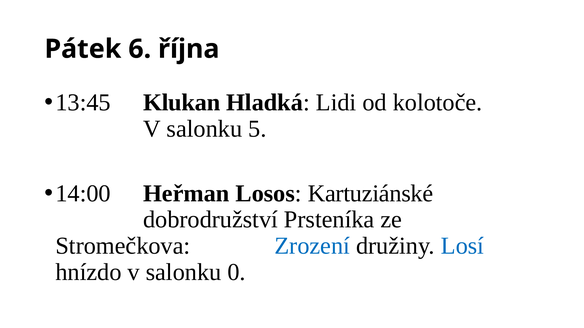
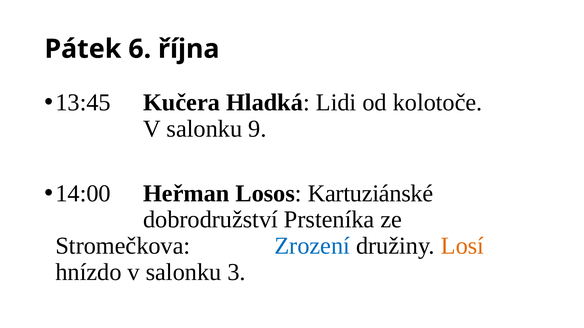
Klukan: Klukan -> Kučera
5: 5 -> 9
Losí colour: blue -> orange
0: 0 -> 3
